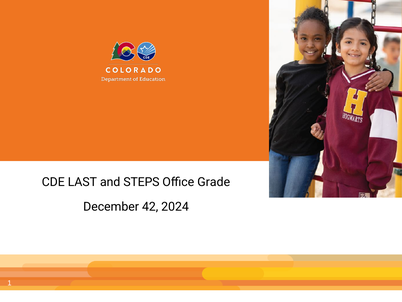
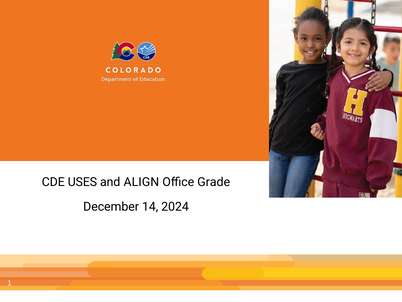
LAST: LAST -> USES
STEPS: STEPS -> ALIGN
42: 42 -> 14
